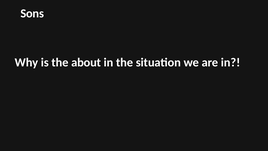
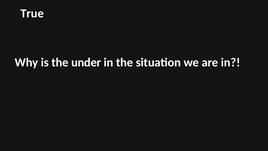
Sons: Sons -> True
about: about -> under
